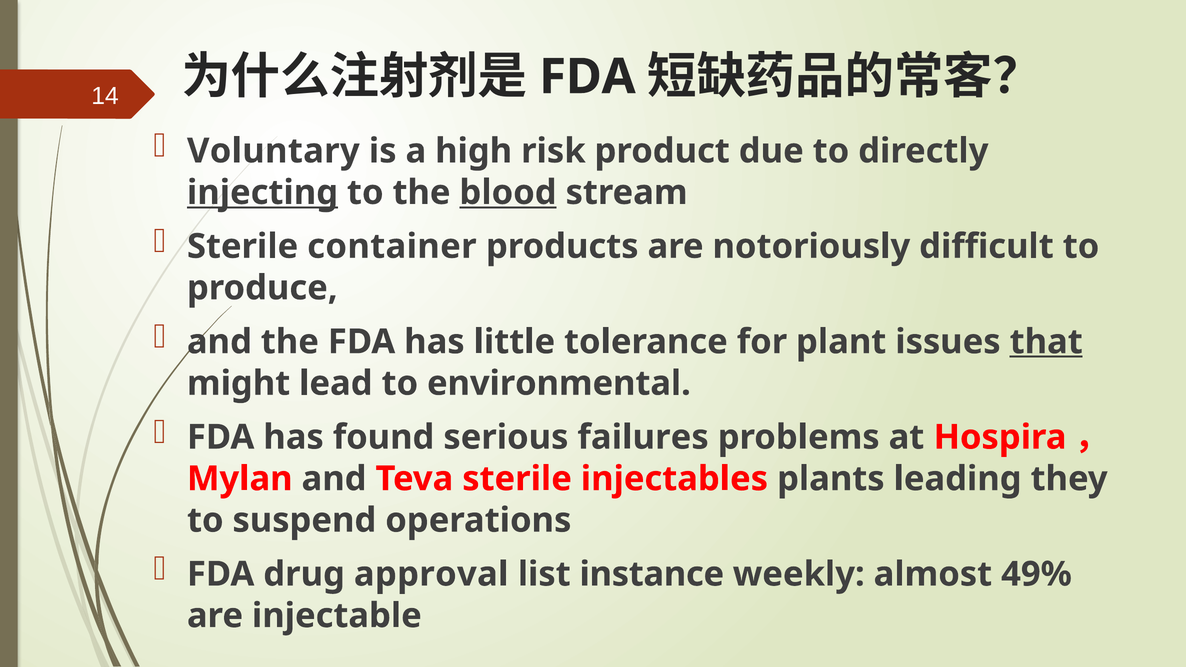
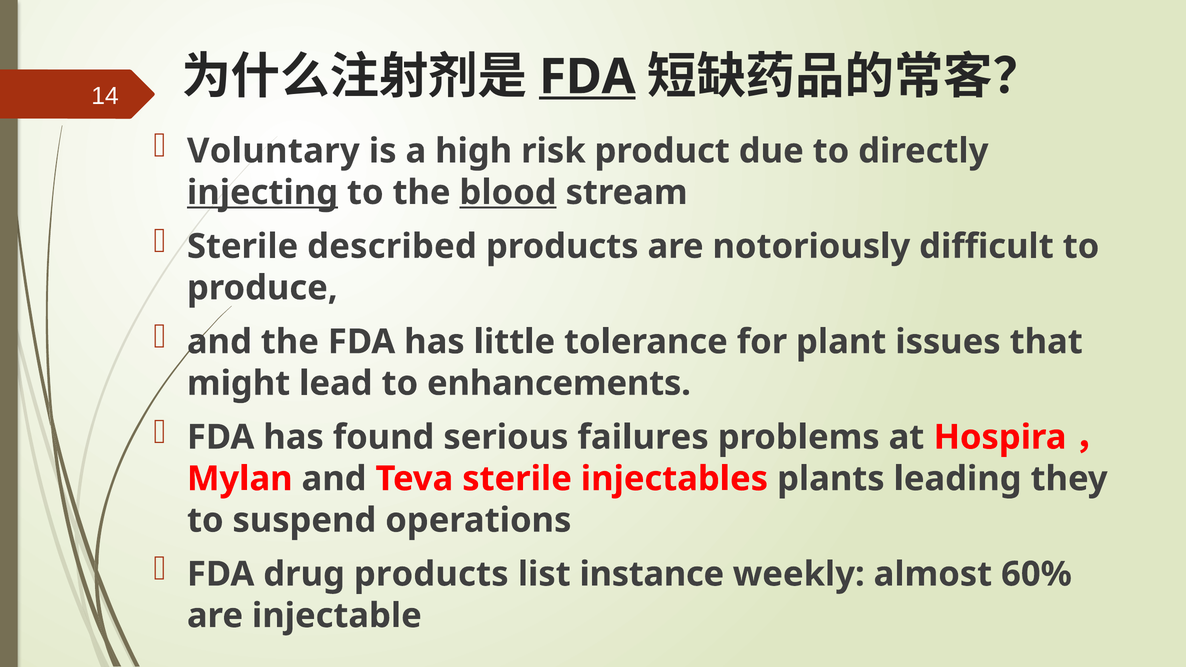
FDA at (587, 77) underline: none -> present
container: container -> described
that underline: present -> none
environmental: environmental -> enhancements
drug approval: approval -> products
49%: 49% -> 60%
